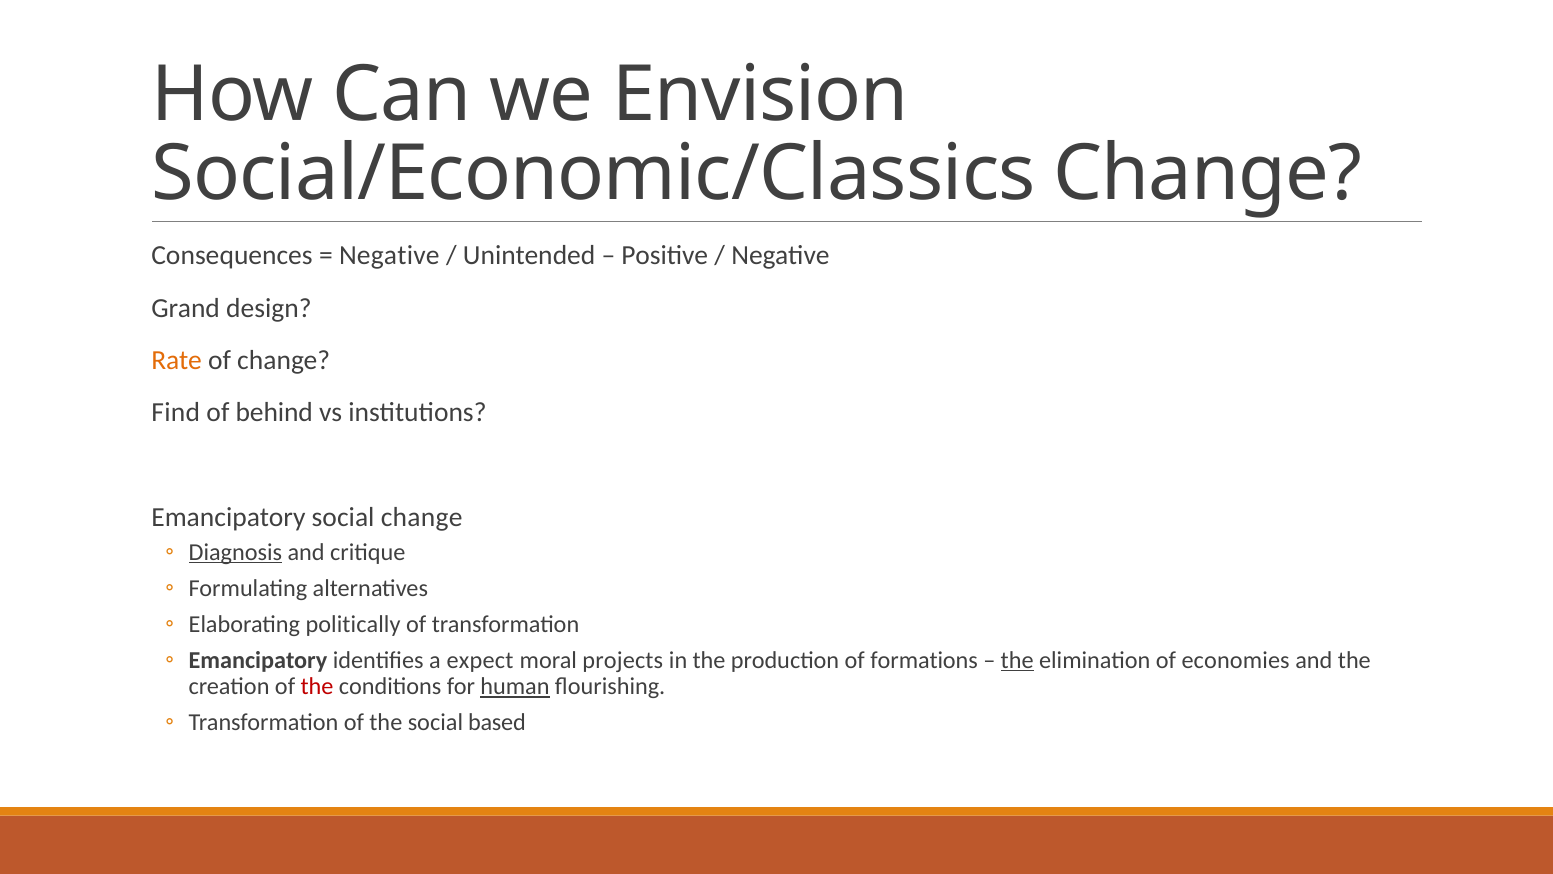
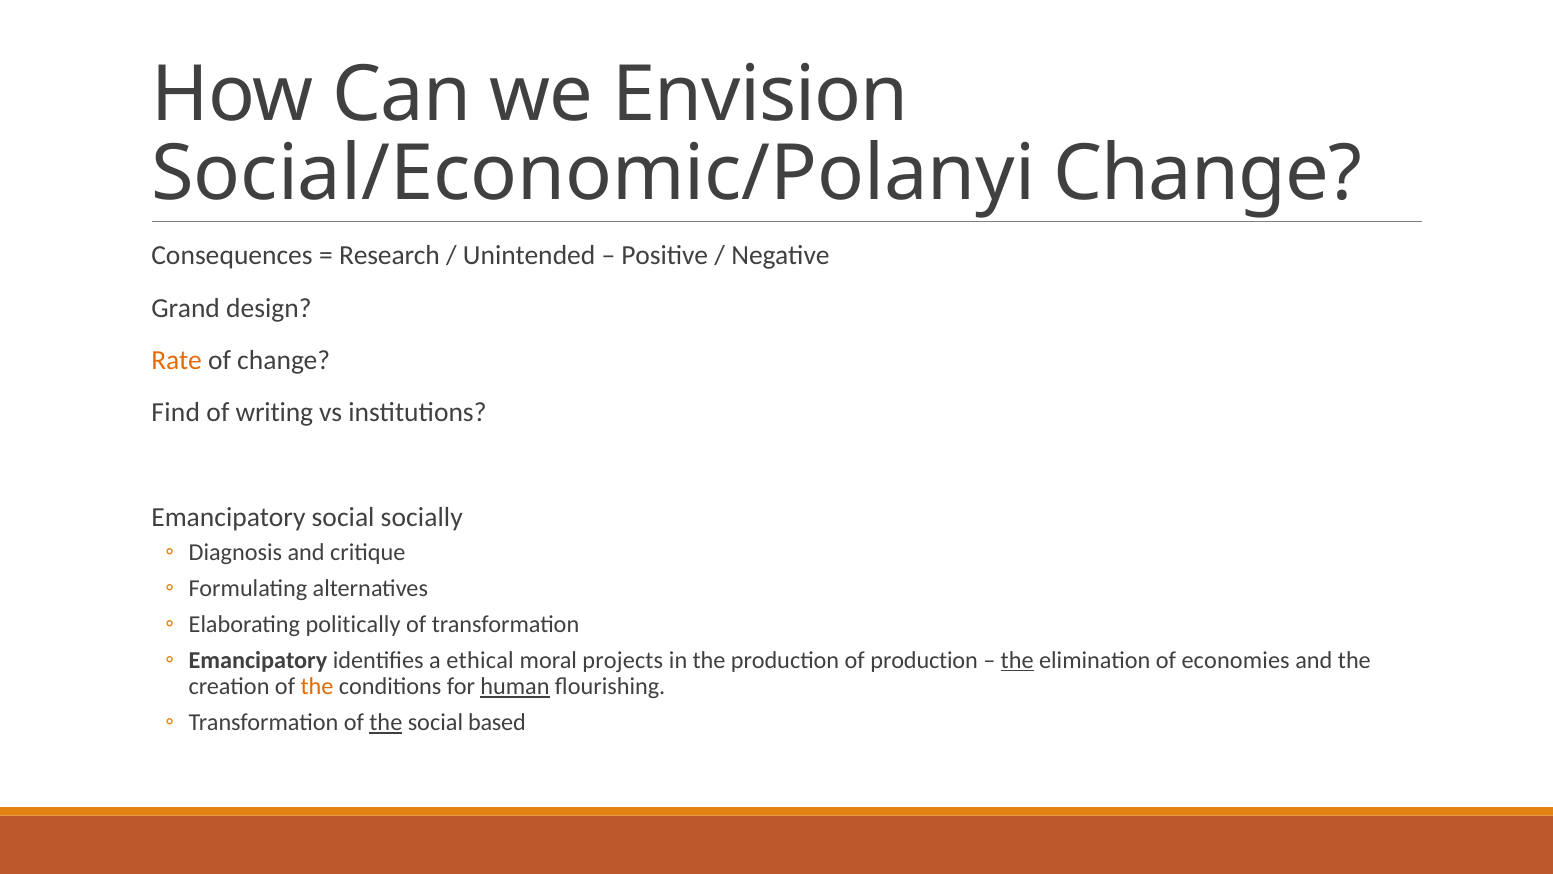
Social/Economic/Classics: Social/Economic/Classics -> Social/Economic/Polanyi
Negative at (389, 256): Negative -> Research
behind: behind -> writing
social change: change -> socially
Diagnosis underline: present -> none
expect: expect -> ethical
of formations: formations -> production
the at (317, 686) colour: red -> orange
the at (386, 722) underline: none -> present
